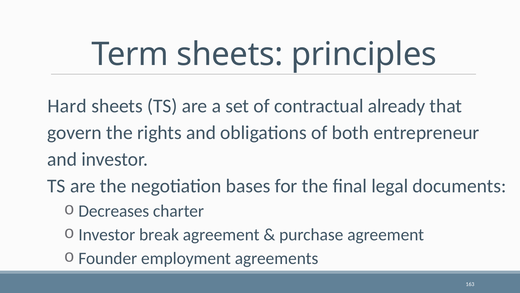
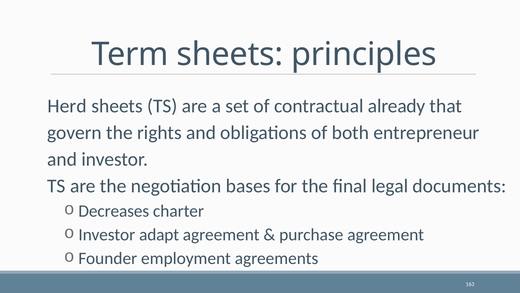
Hard: Hard -> Herd
break: break -> adapt
